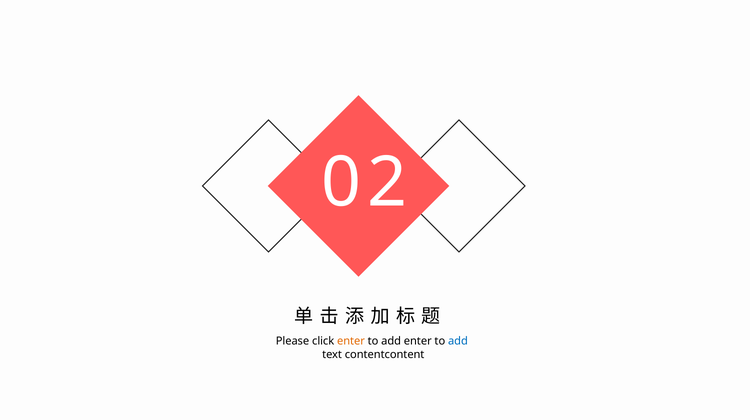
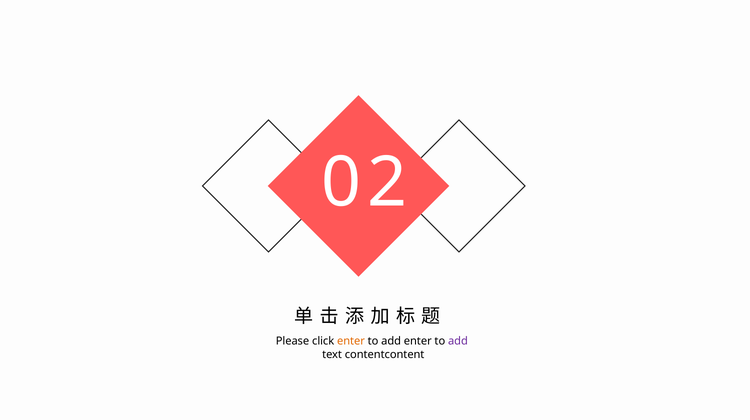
add at (458, 341) colour: blue -> purple
